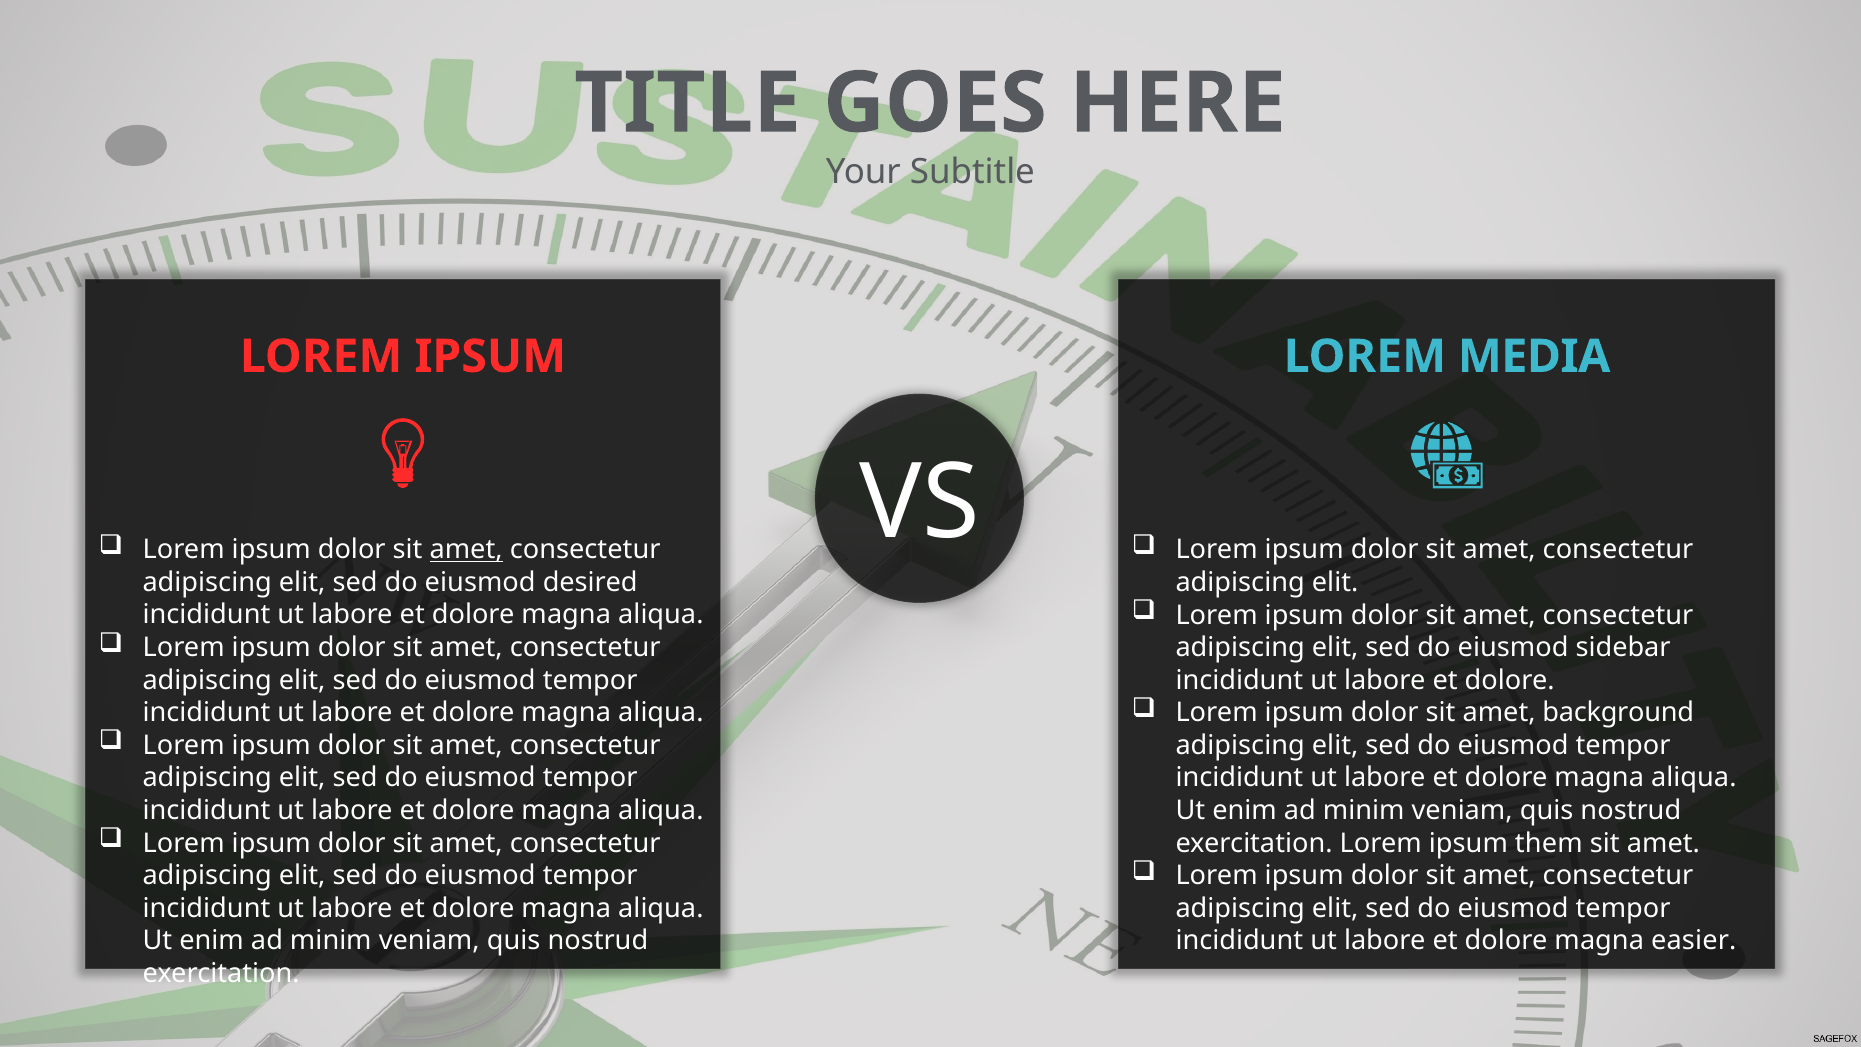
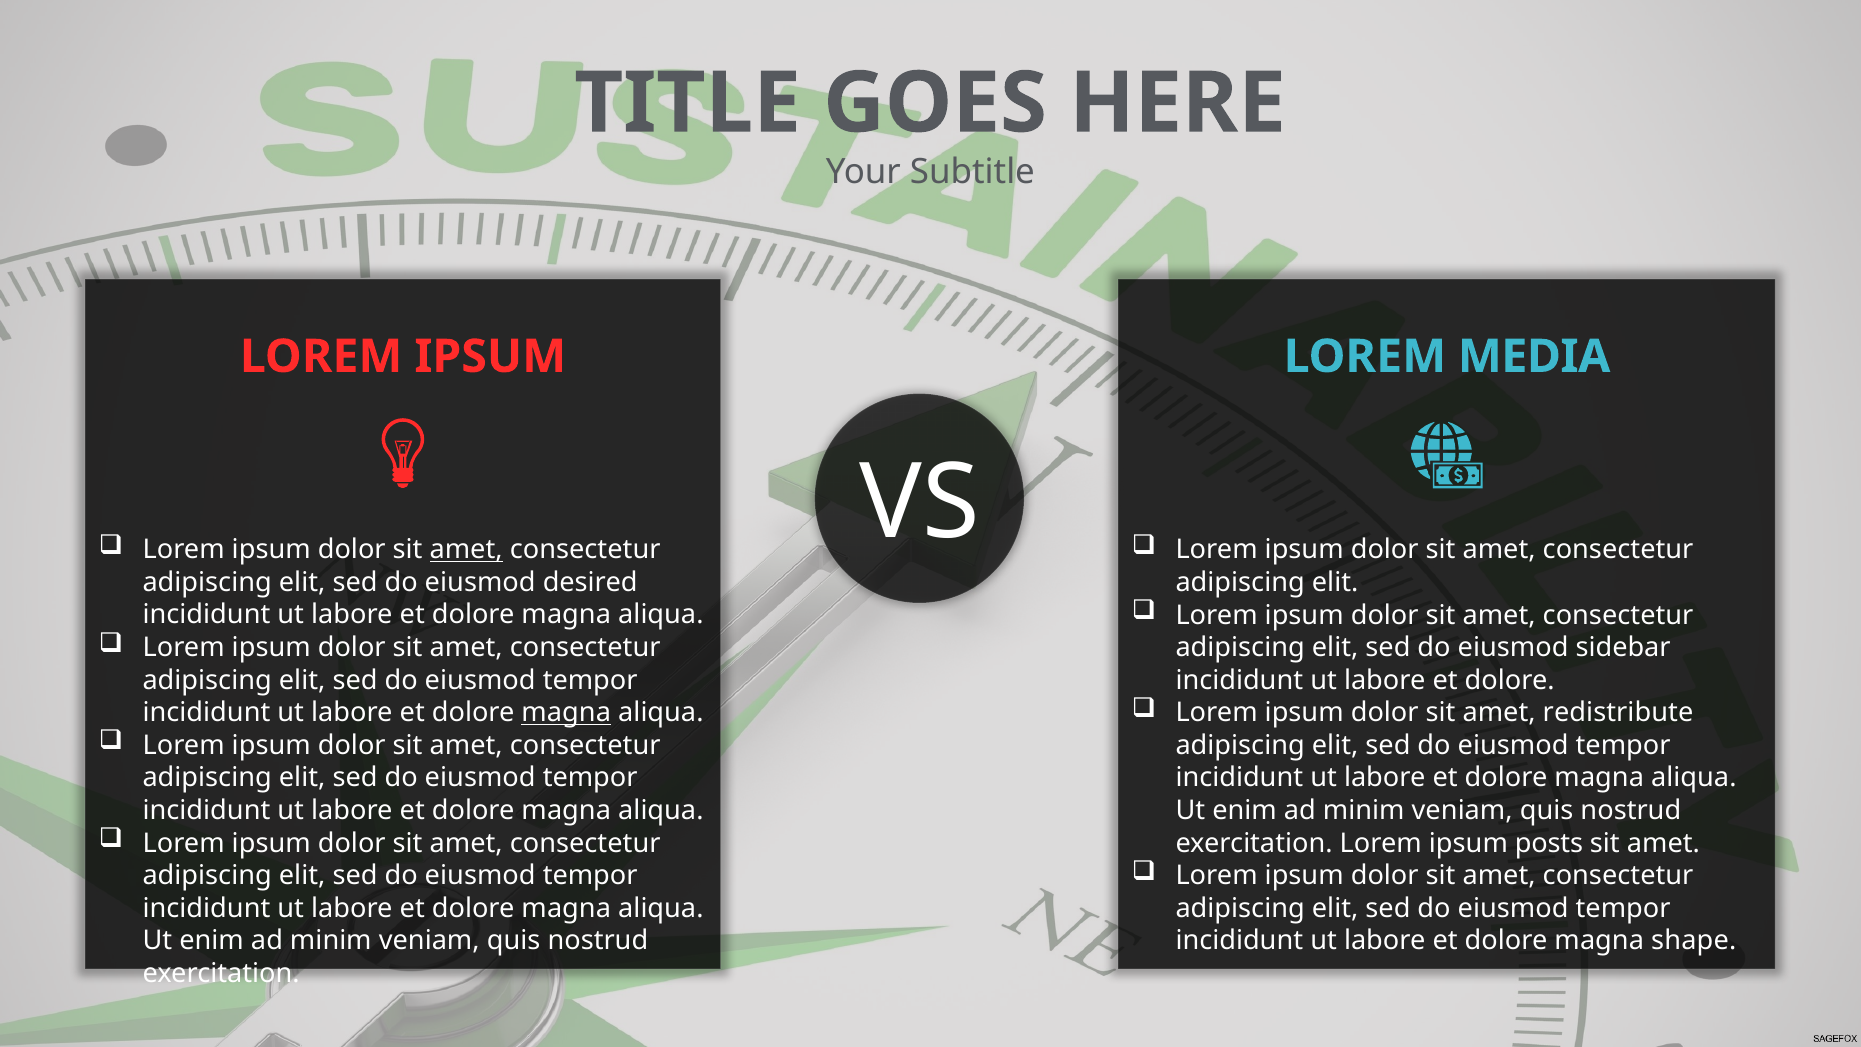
background: background -> redistribute
magna at (566, 713) underline: none -> present
them: them -> posts
easier: easier -> shape
